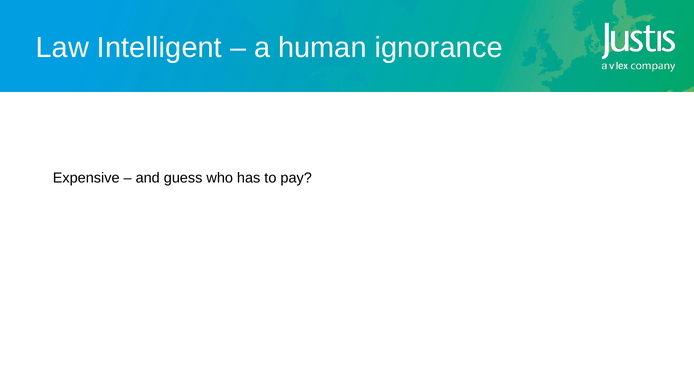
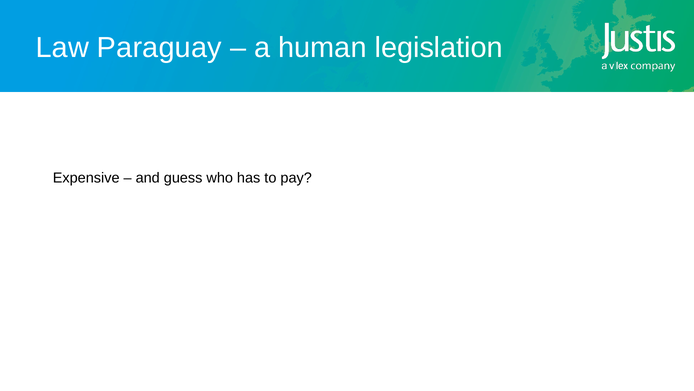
Intelligent: Intelligent -> Paraguay
ignorance: ignorance -> legislation
